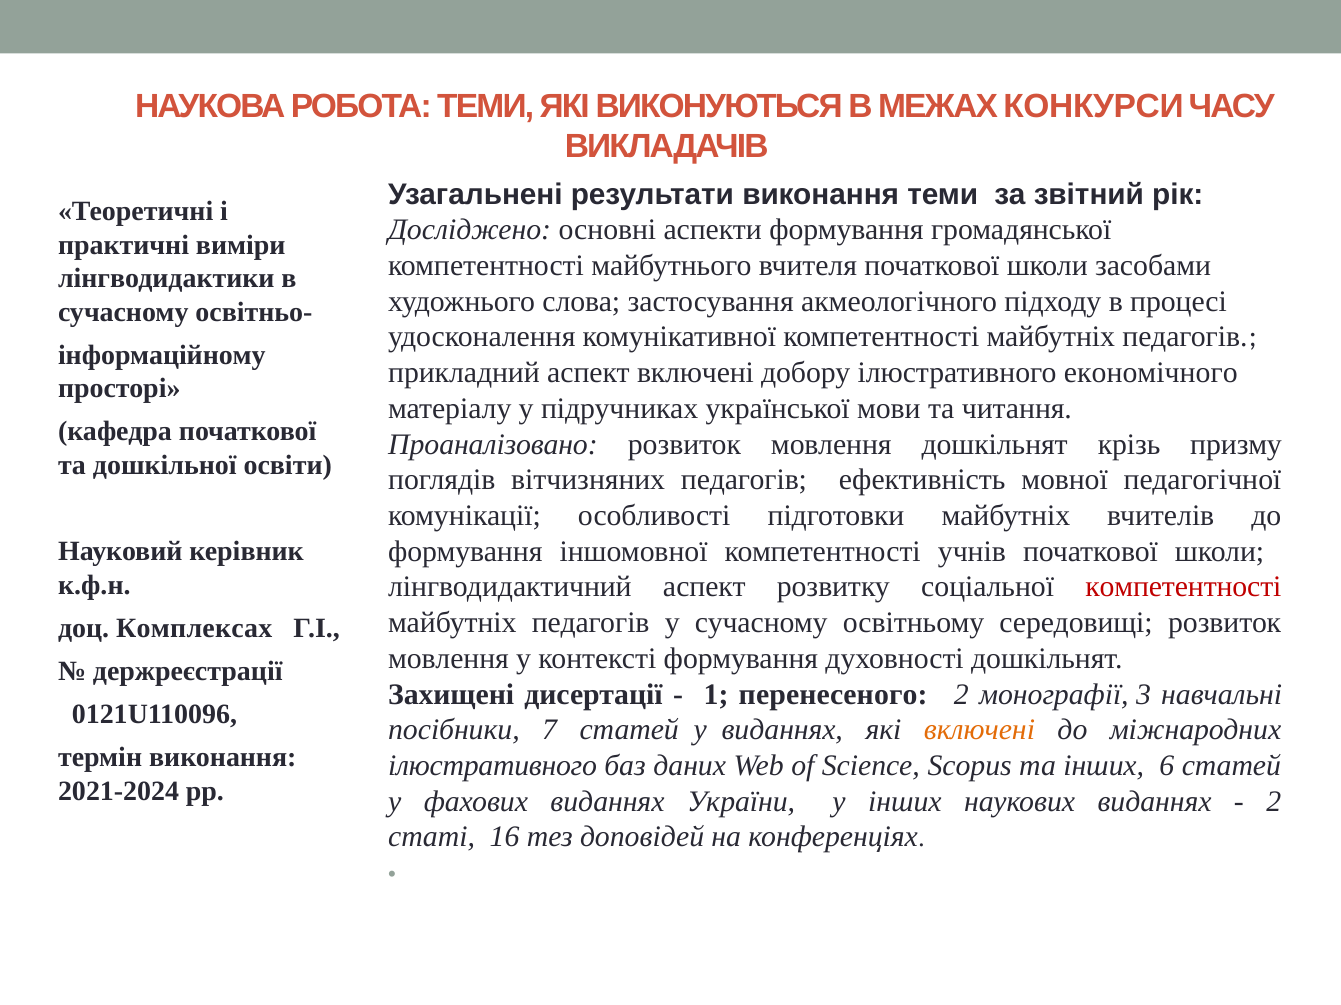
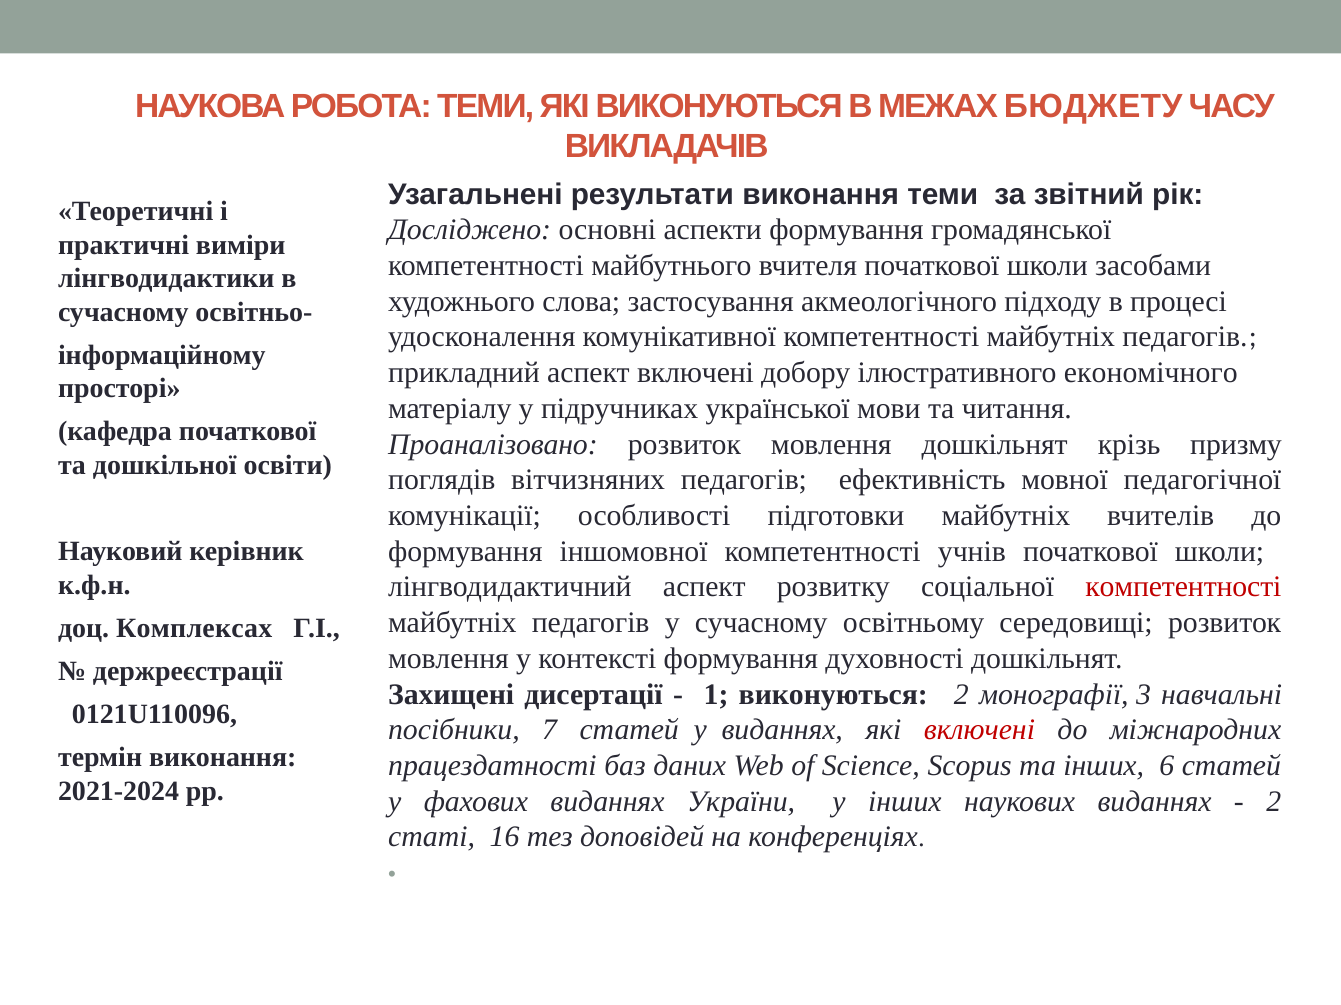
КОНКУРСИ: КОНКУРСИ -> БЮДЖЕТУ
1 перенесеного: перенесеного -> виконуються
включені at (979, 731) colour: orange -> red
ілюстративного at (493, 766): ілюстративного -> працездатності
